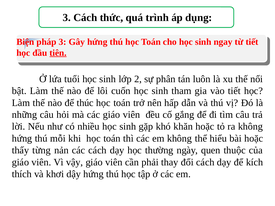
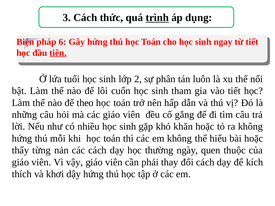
trình underline: none -> present
pháp 3: 3 -> 6
thúc: thúc -> theo
